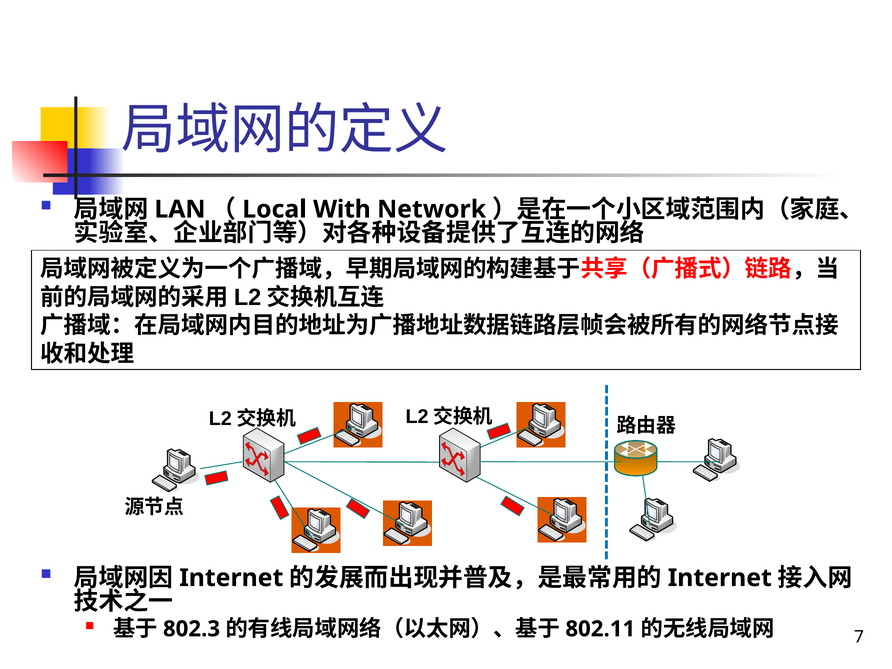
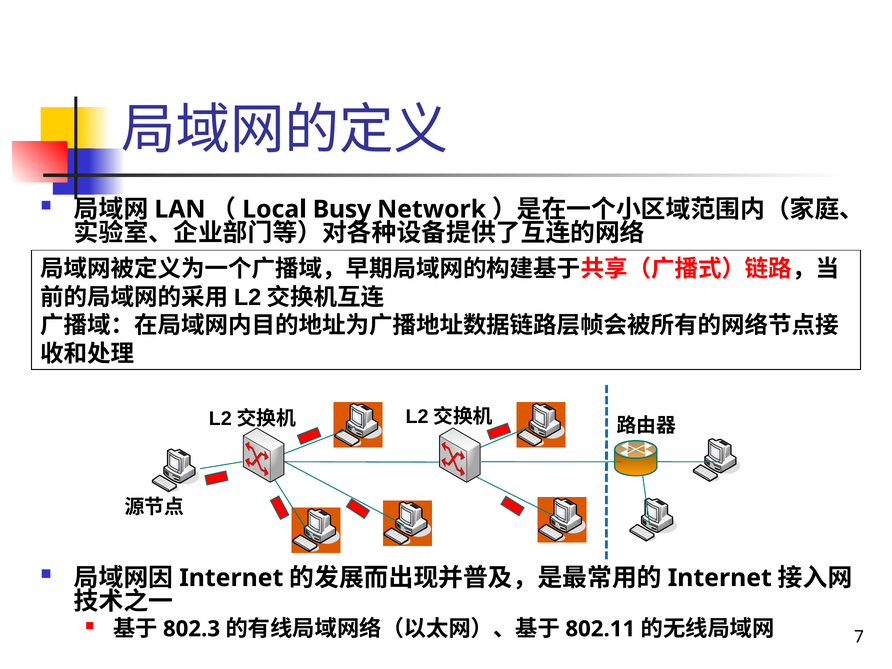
With: With -> Busy
